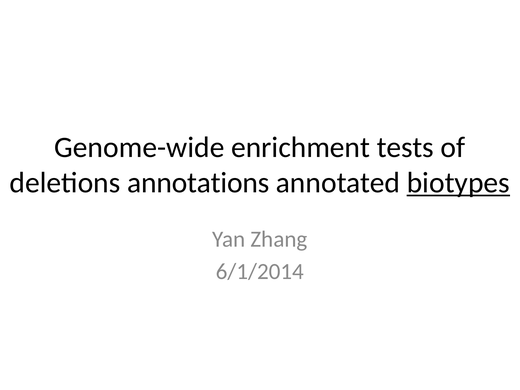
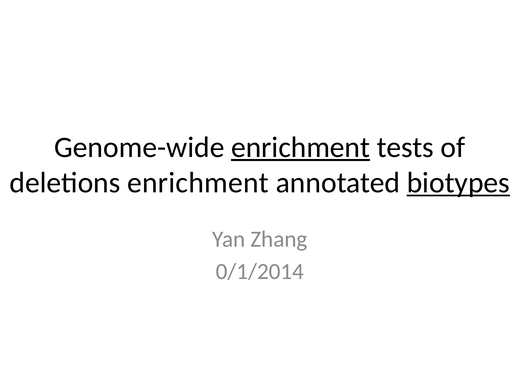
enrichment at (301, 147) underline: none -> present
deletions annotations: annotations -> enrichment
6/1/2014: 6/1/2014 -> 0/1/2014
